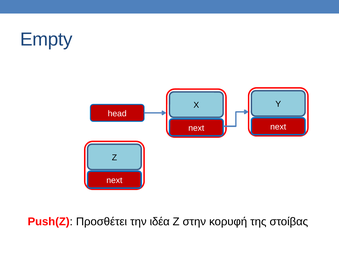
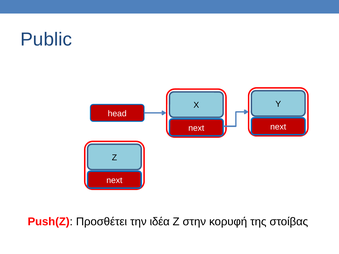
Empty: Empty -> Public
